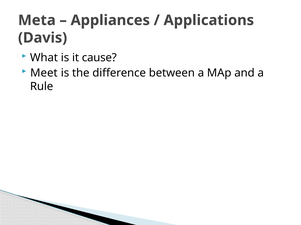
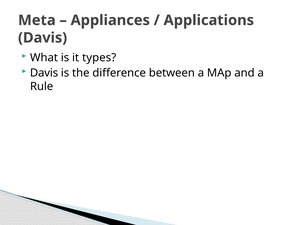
cause: cause -> types
Meet at (44, 73): Meet -> Davis
